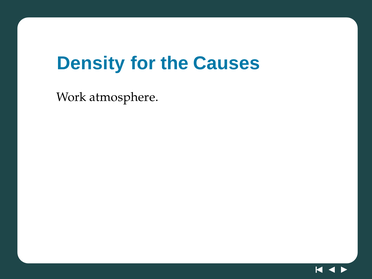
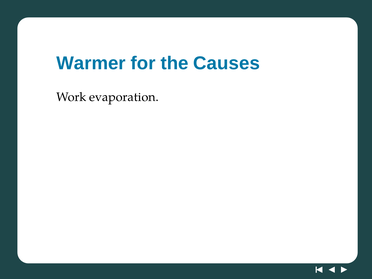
Density: Density -> Warmer
atmosphere: atmosphere -> evaporation
